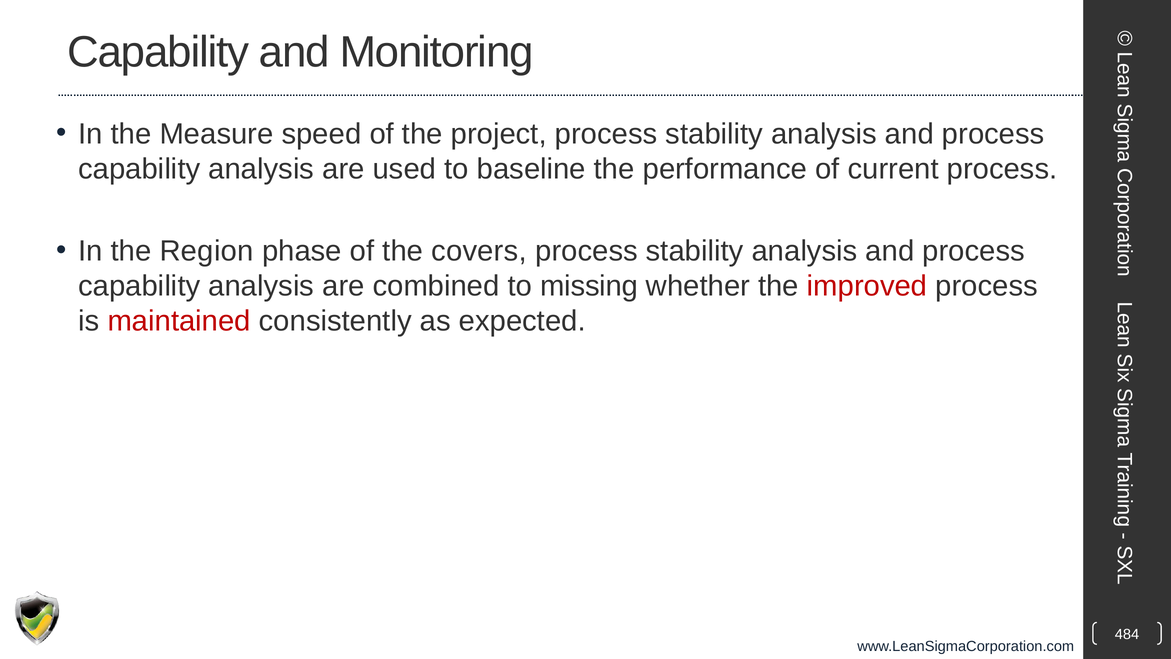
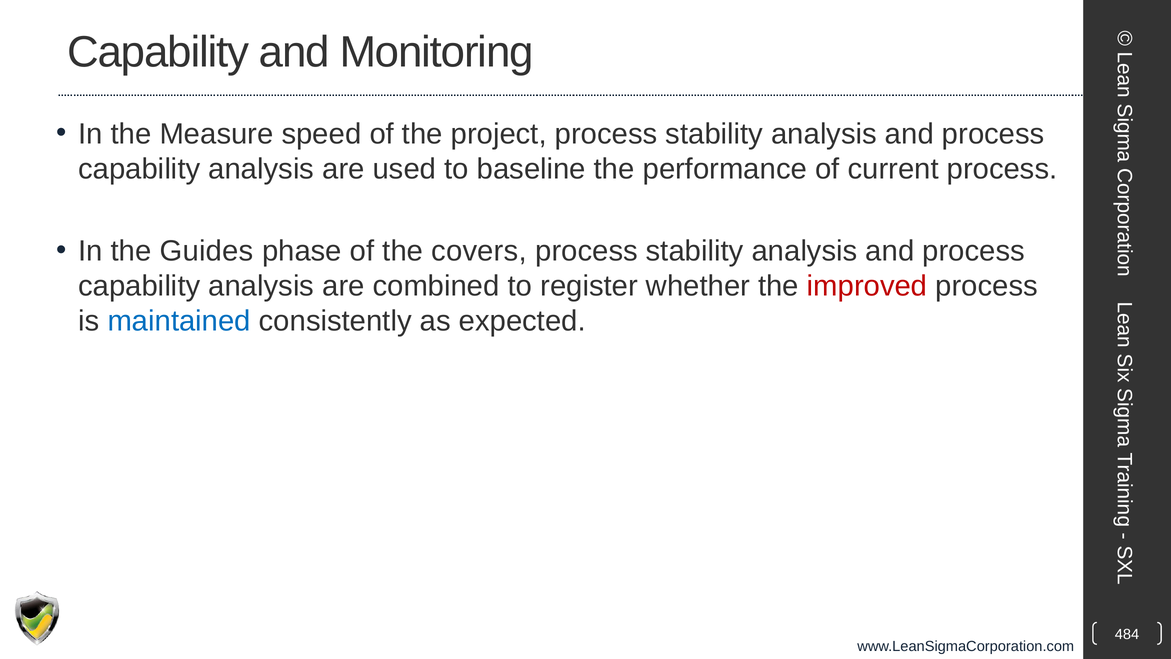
Region: Region -> Guides
missing: missing -> register
maintained colour: red -> blue
